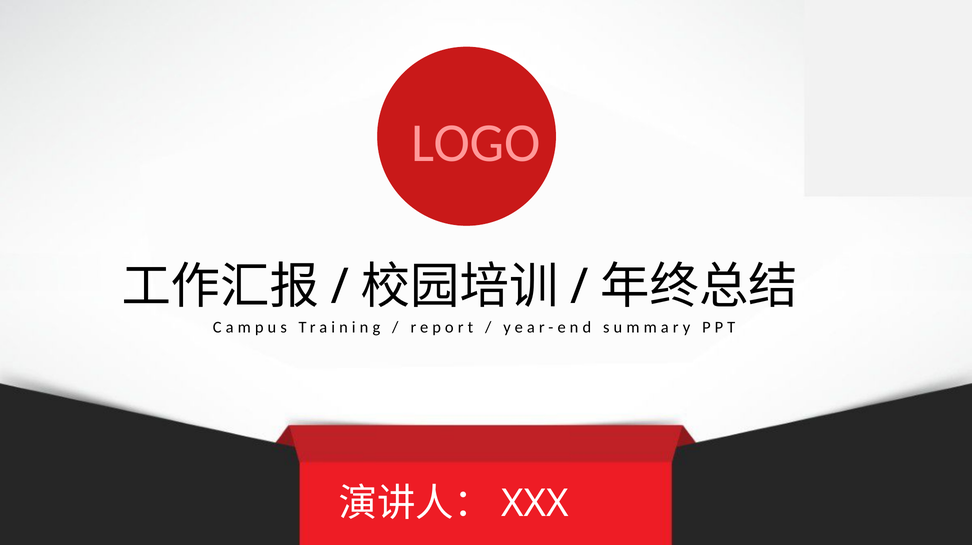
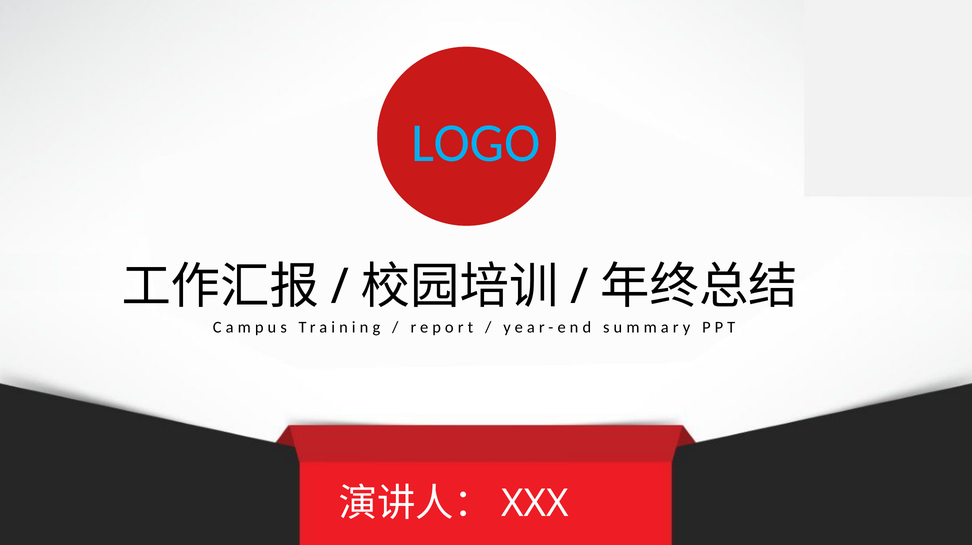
LOGO colour: pink -> light blue
